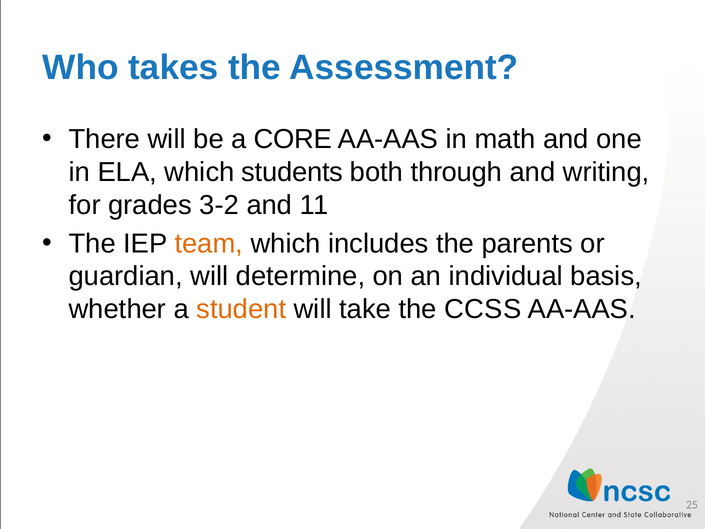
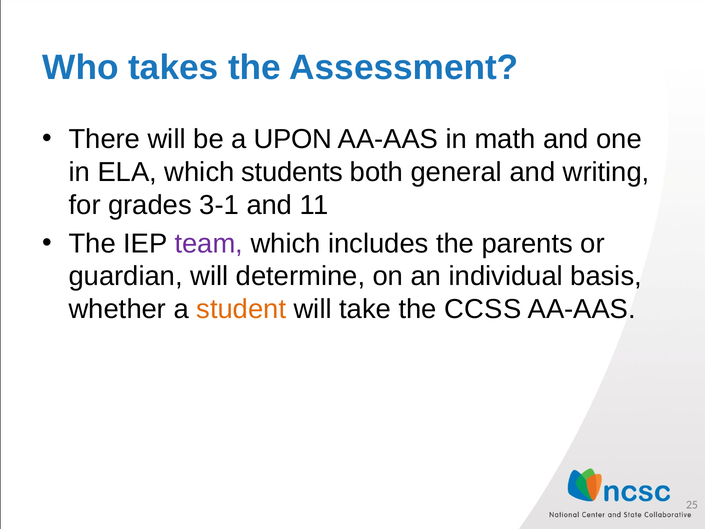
CORE: CORE -> UPON
through: through -> general
3-2: 3-2 -> 3-1
team colour: orange -> purple
